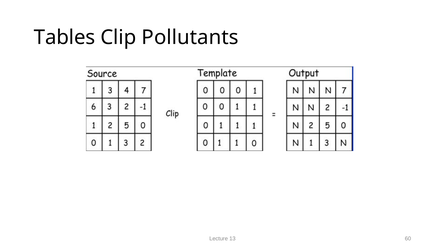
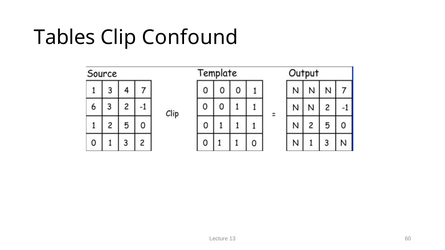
Pollutants: Pollutants -> Confound
